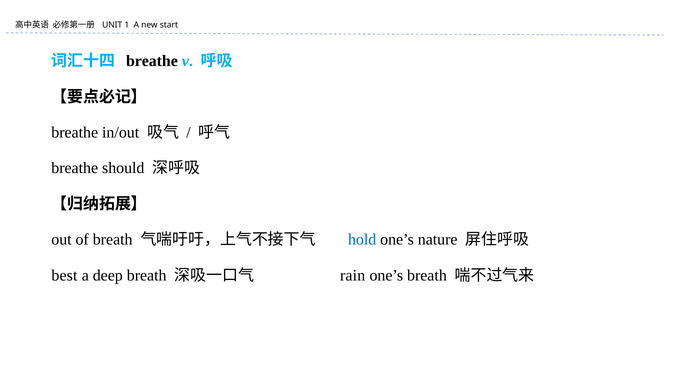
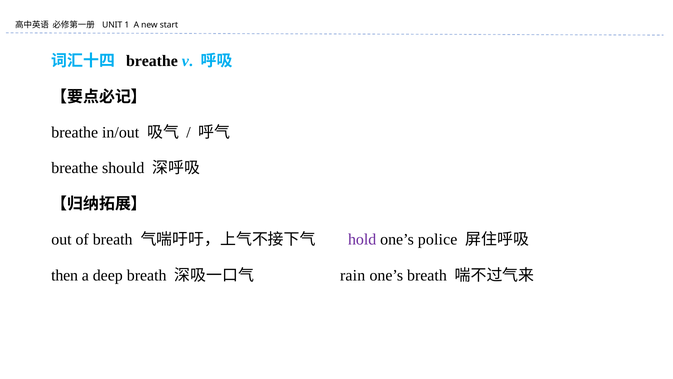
hold colour: blue -> purple
nature: nature -> police
best: best -> then
